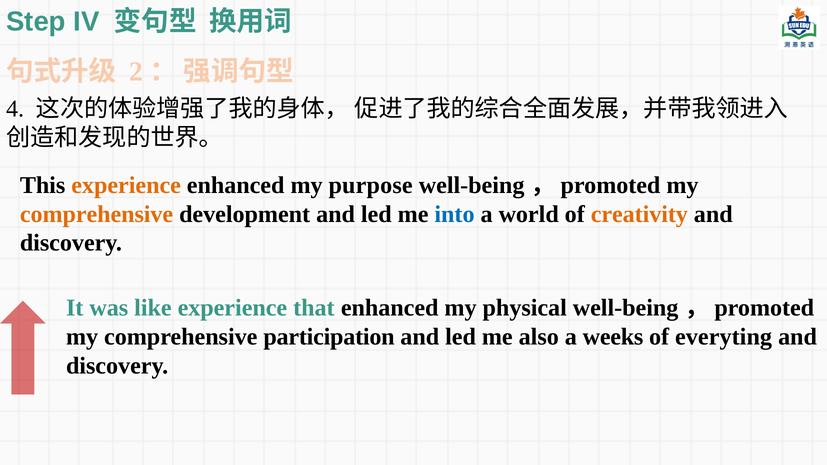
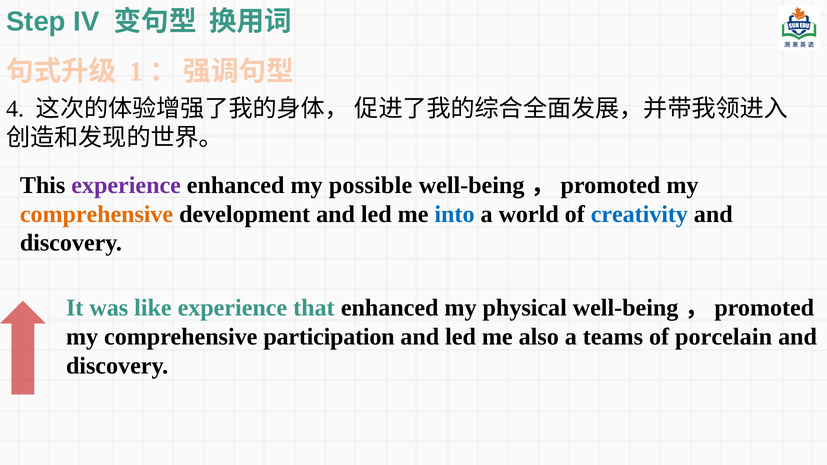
2: 2 -> 1
experience at (126, 185) colour: orange -> purple
purpose: purpose -> possible
creativity colour: orange -> blue
weeks: weeks -> teams
everyting: everyting -> porcelain
